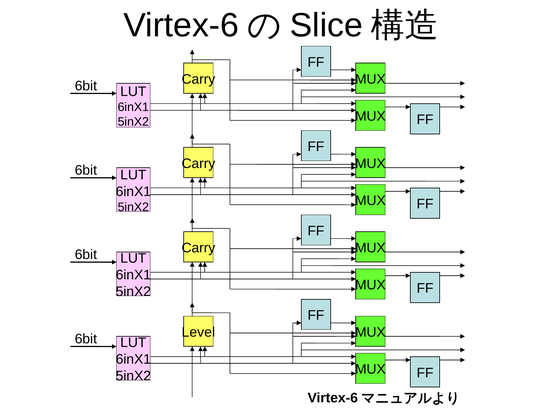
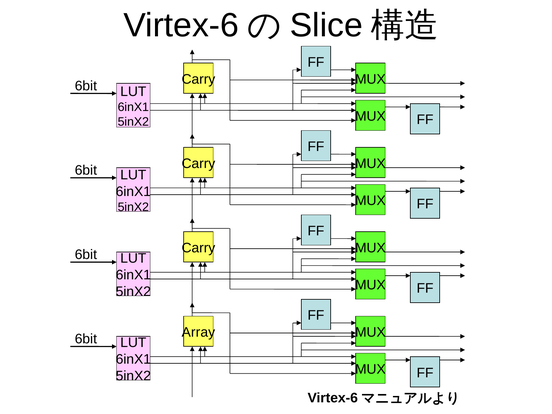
Level: Level -> Array
